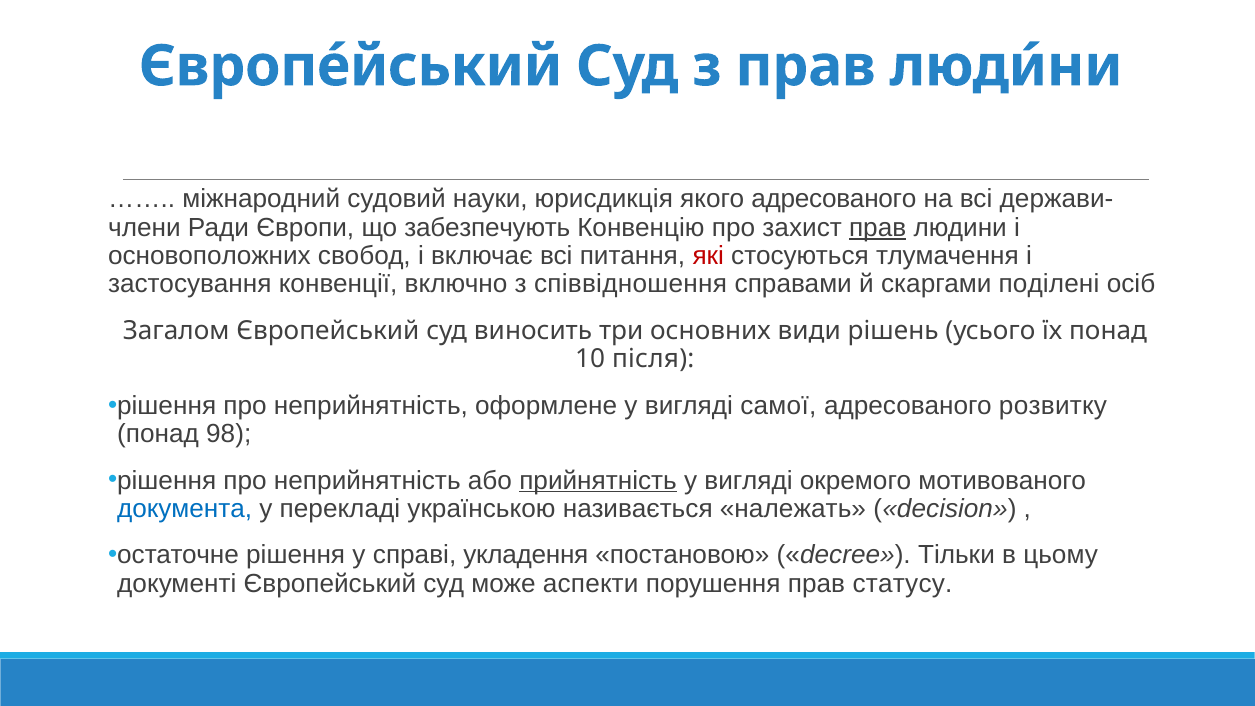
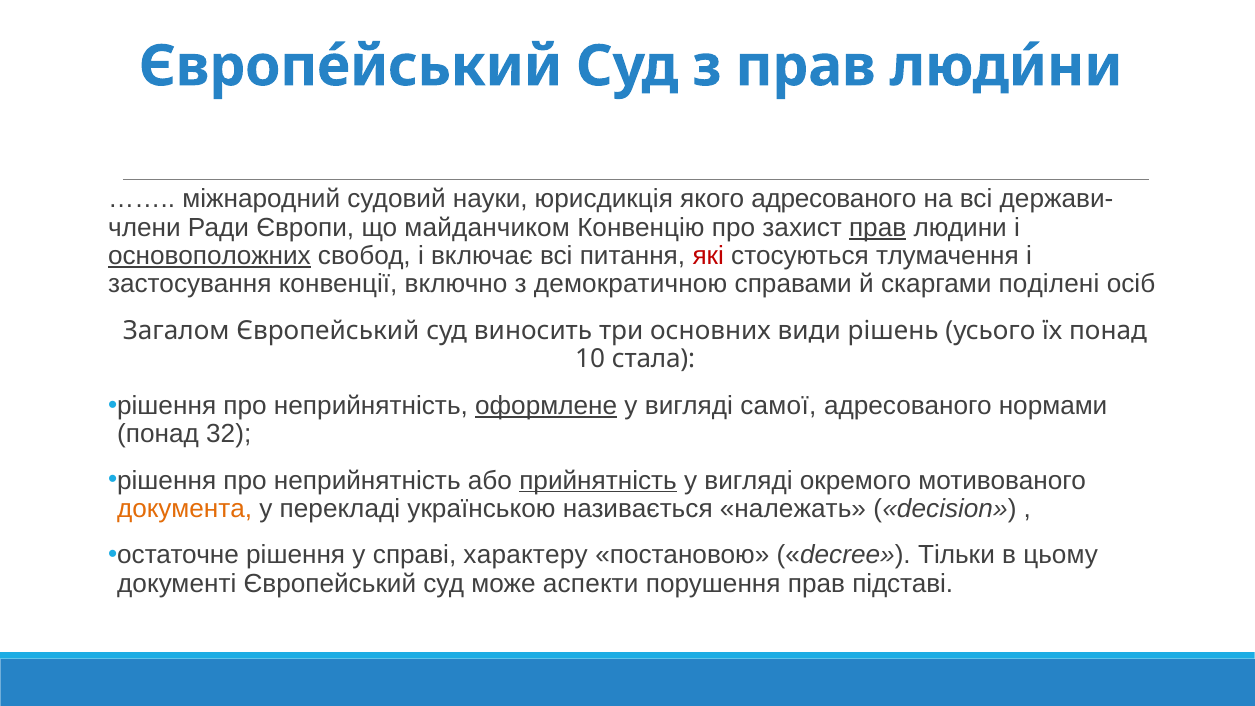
забезпечують: забезпечують -> майданчиком
основоположних underline: none -> present
співвідношення: співвідношення -> демократичною
після: після -> стала
оформлене underline: none -> present
розвитку: розвитку -> нормами
98: 98 -> 32
документа colour: blue -> orange
укладення: укладення -> характеру
статусу: статусу -> підставі
